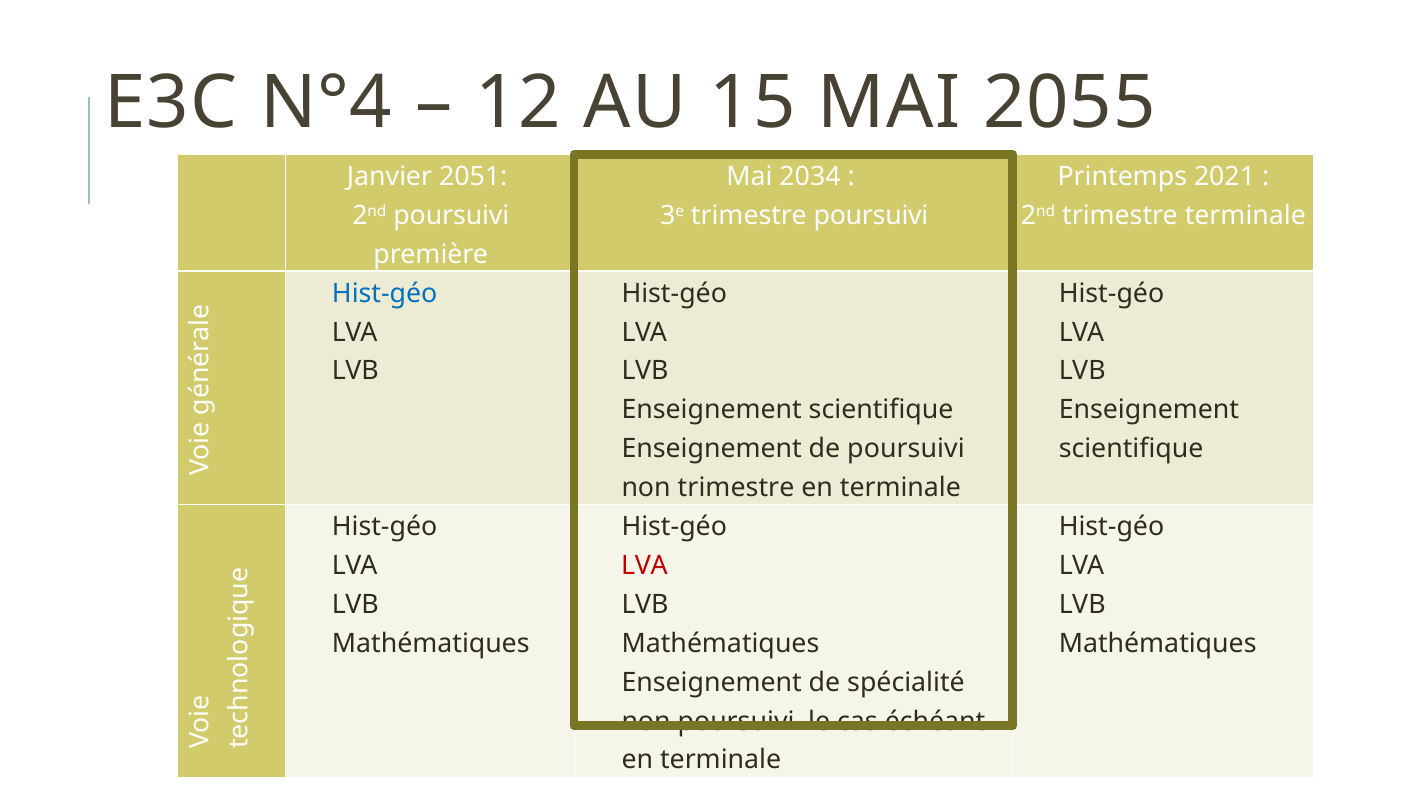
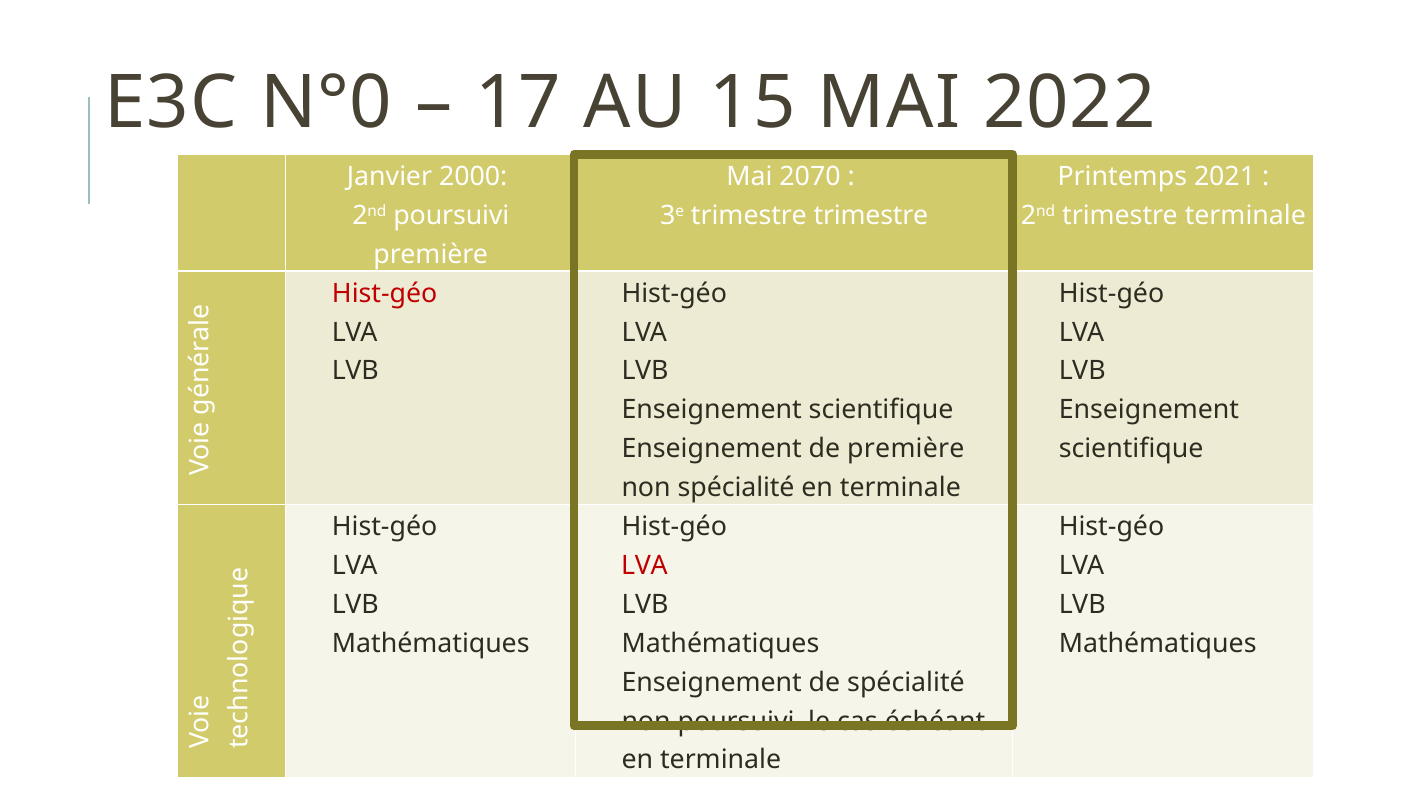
N°4: N°4 -> N°0
12: 12 -> 17
2055: 2055 -> 2022
2051: 2051 -> 2000
2034: 2034 -> 2070
trimestre poursuivi: poursuivi -> trimestre
Hist-géo at (385, 293) colour: blue -> red
de poursuivi: poursuivi -> première
non trimestre: trimestre -> spécialité
